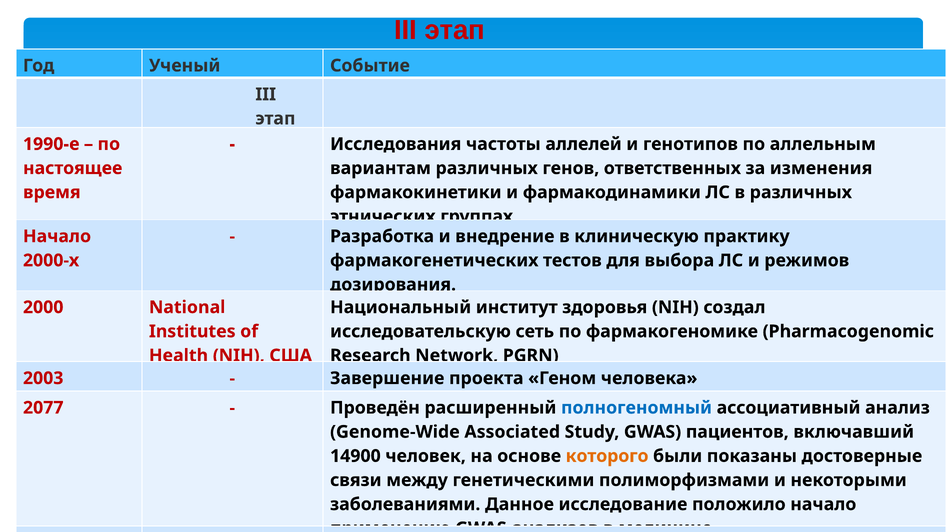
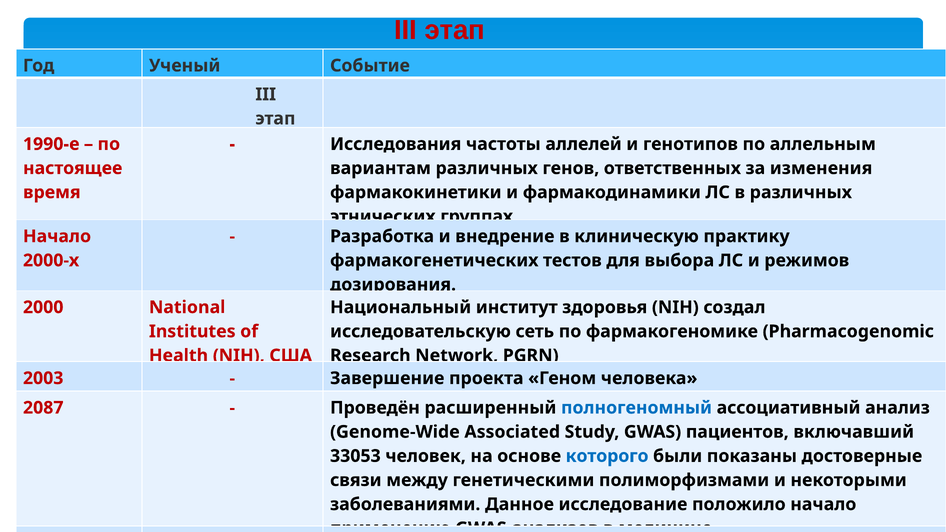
2077: 2077 -> 2087
14900: 14900 -> 33053
которого at (607, 456) colour: orange -> blue
